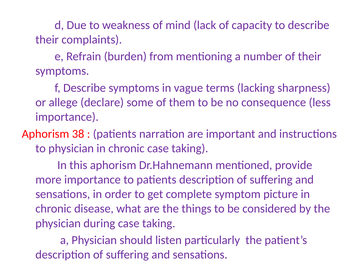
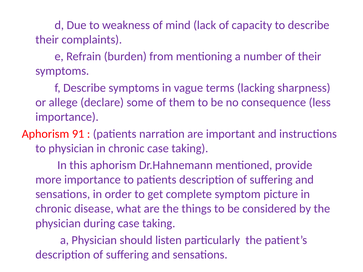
38: 38 -> 91
